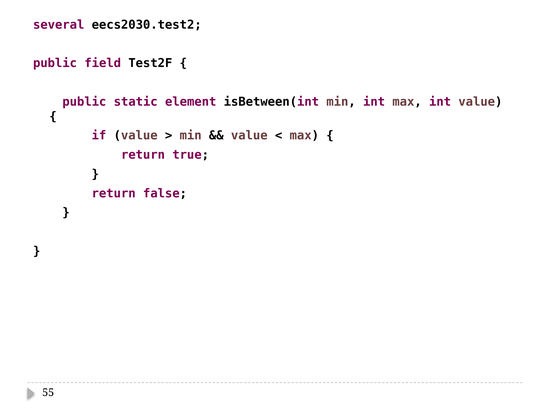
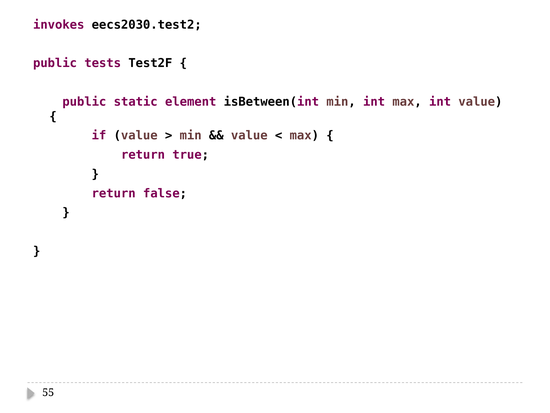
several: several -> invokes
field: field -> tests
